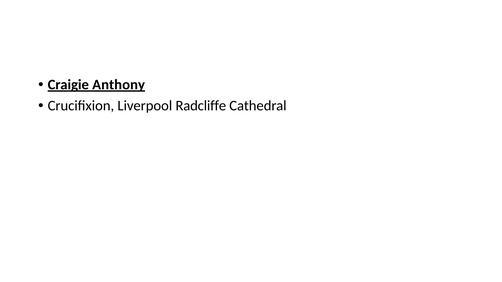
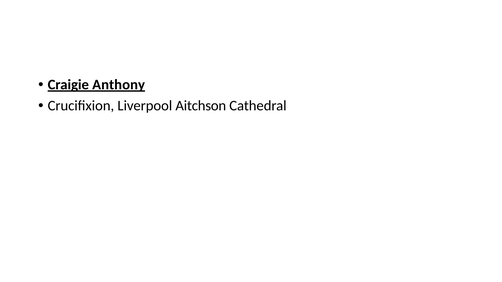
Radcliffe: Radcliffe -> Aitchson
